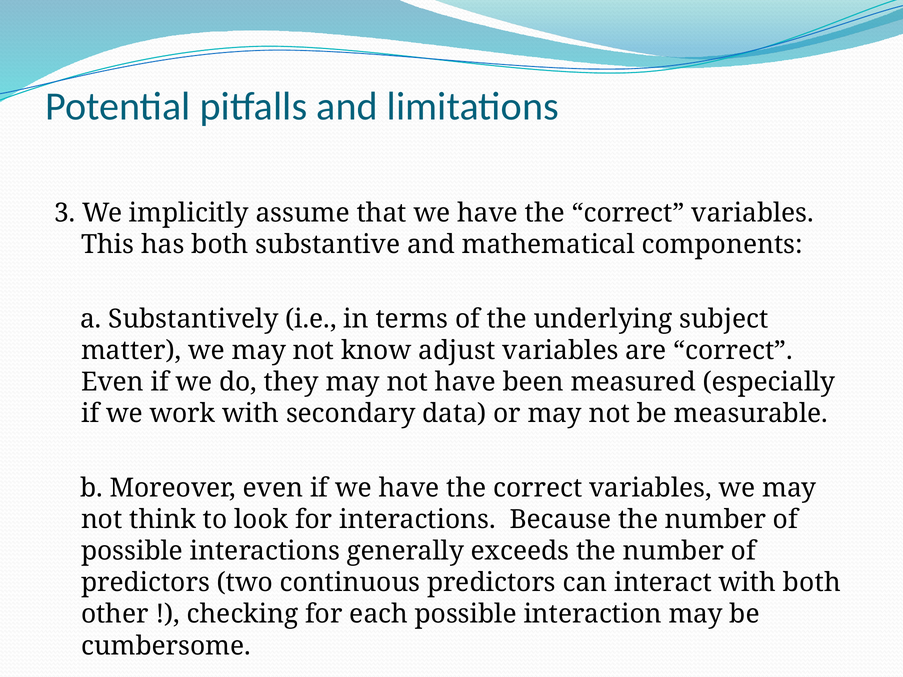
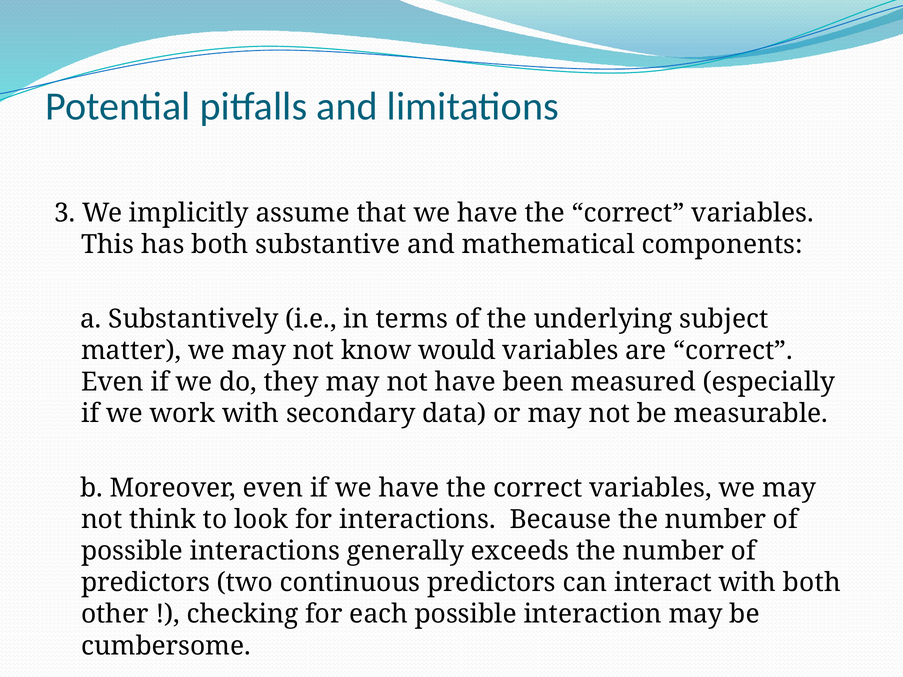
adjust: adjust -> would
